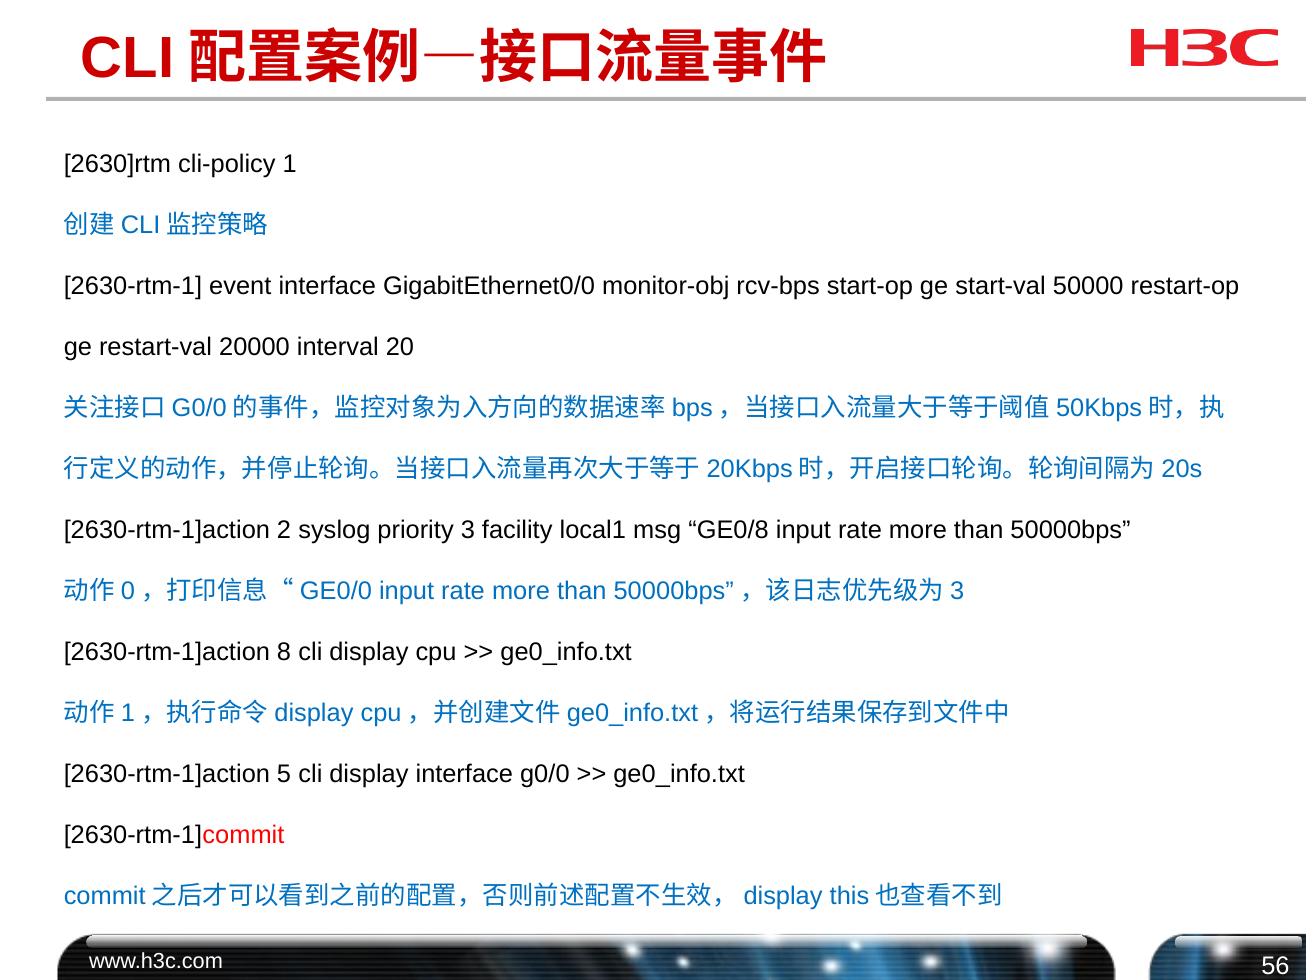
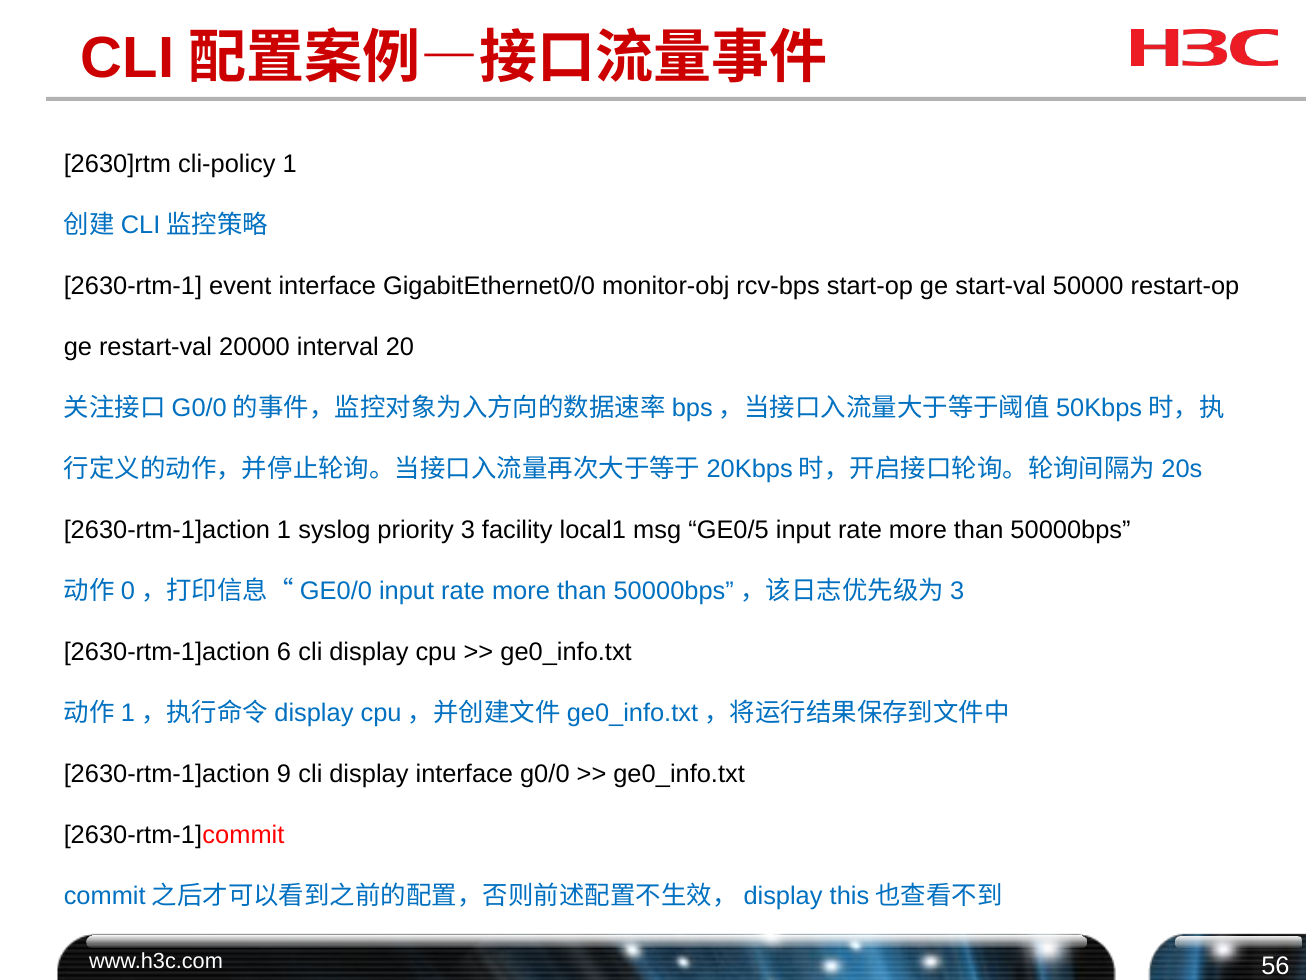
2630-rtm-1]action 2: 2 -> 1
GE0/8: GE0/8 -> GE0/5
8: 8 -> 6
5: 5 -> 9
